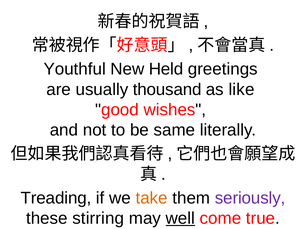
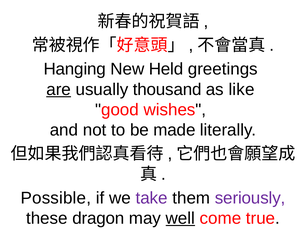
Youthful: Youthful -> Hanging
are underline: none -> present
same: same -> made
Treading: Treading -> Possible
take colour: orange -> purple
stirring: stirring -> dragon
